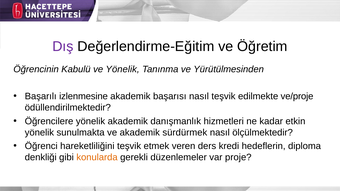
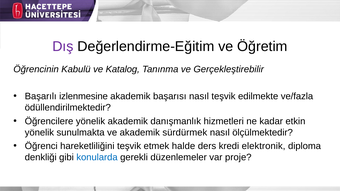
ve Yönelik: Yönelik -> Katalog
Yürütülmesinden: Yürütülmesinden -> Gerçekleştirebilir
ve/proje: ve/proje -> ve/fazla
veren: veren -> halde
hedeflerin: hedeflerin -> elektronik
konularda colour: orange -> blue
